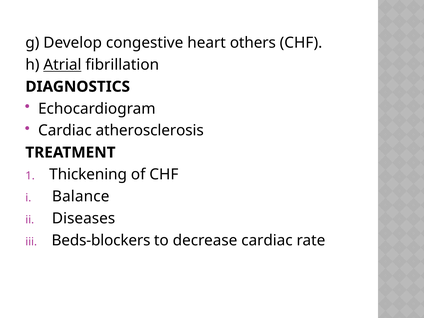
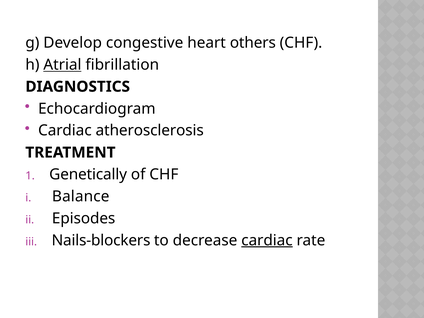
Thickening: Thickening -> Genetically
Diseases: Diseases -> Episodes
Beds-blockers: Beds-blockers -> Nails-blockers
cardiac at (267, 240) underline: none -> present
